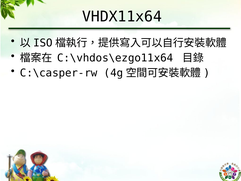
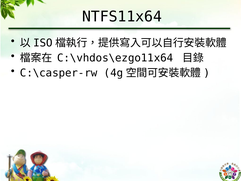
VHDX11x64: VHDX11x64 -> NTFS11x64
